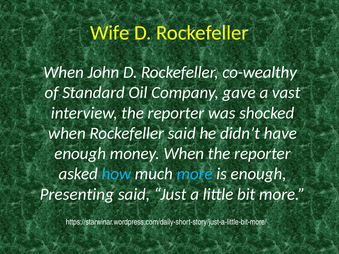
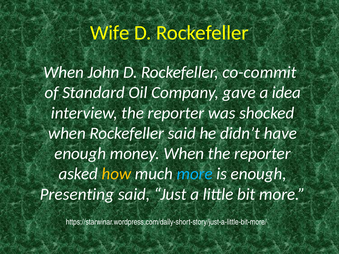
co-wealthy: co-wealthy -> co-commit
vast: vast -> idea
how colour: light blue -> yellow
